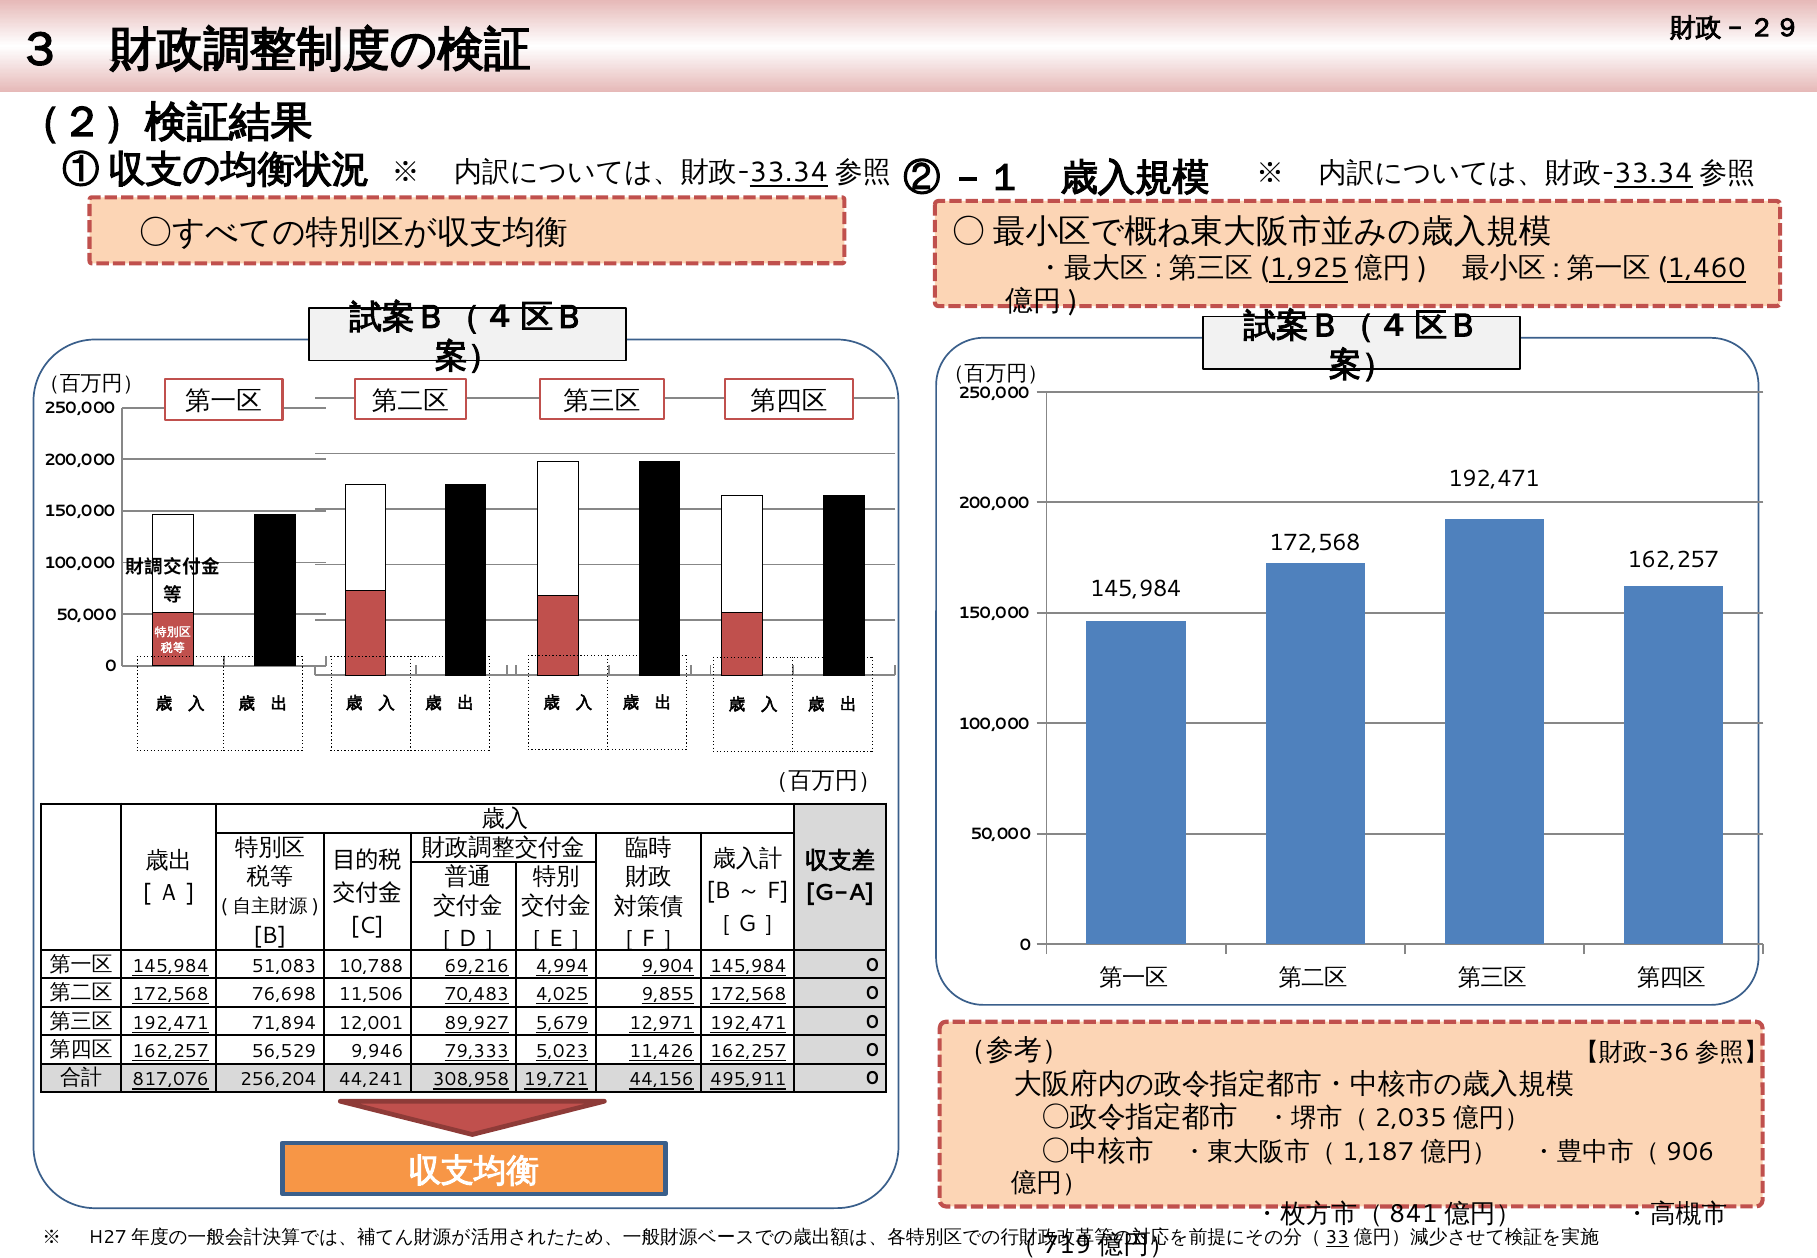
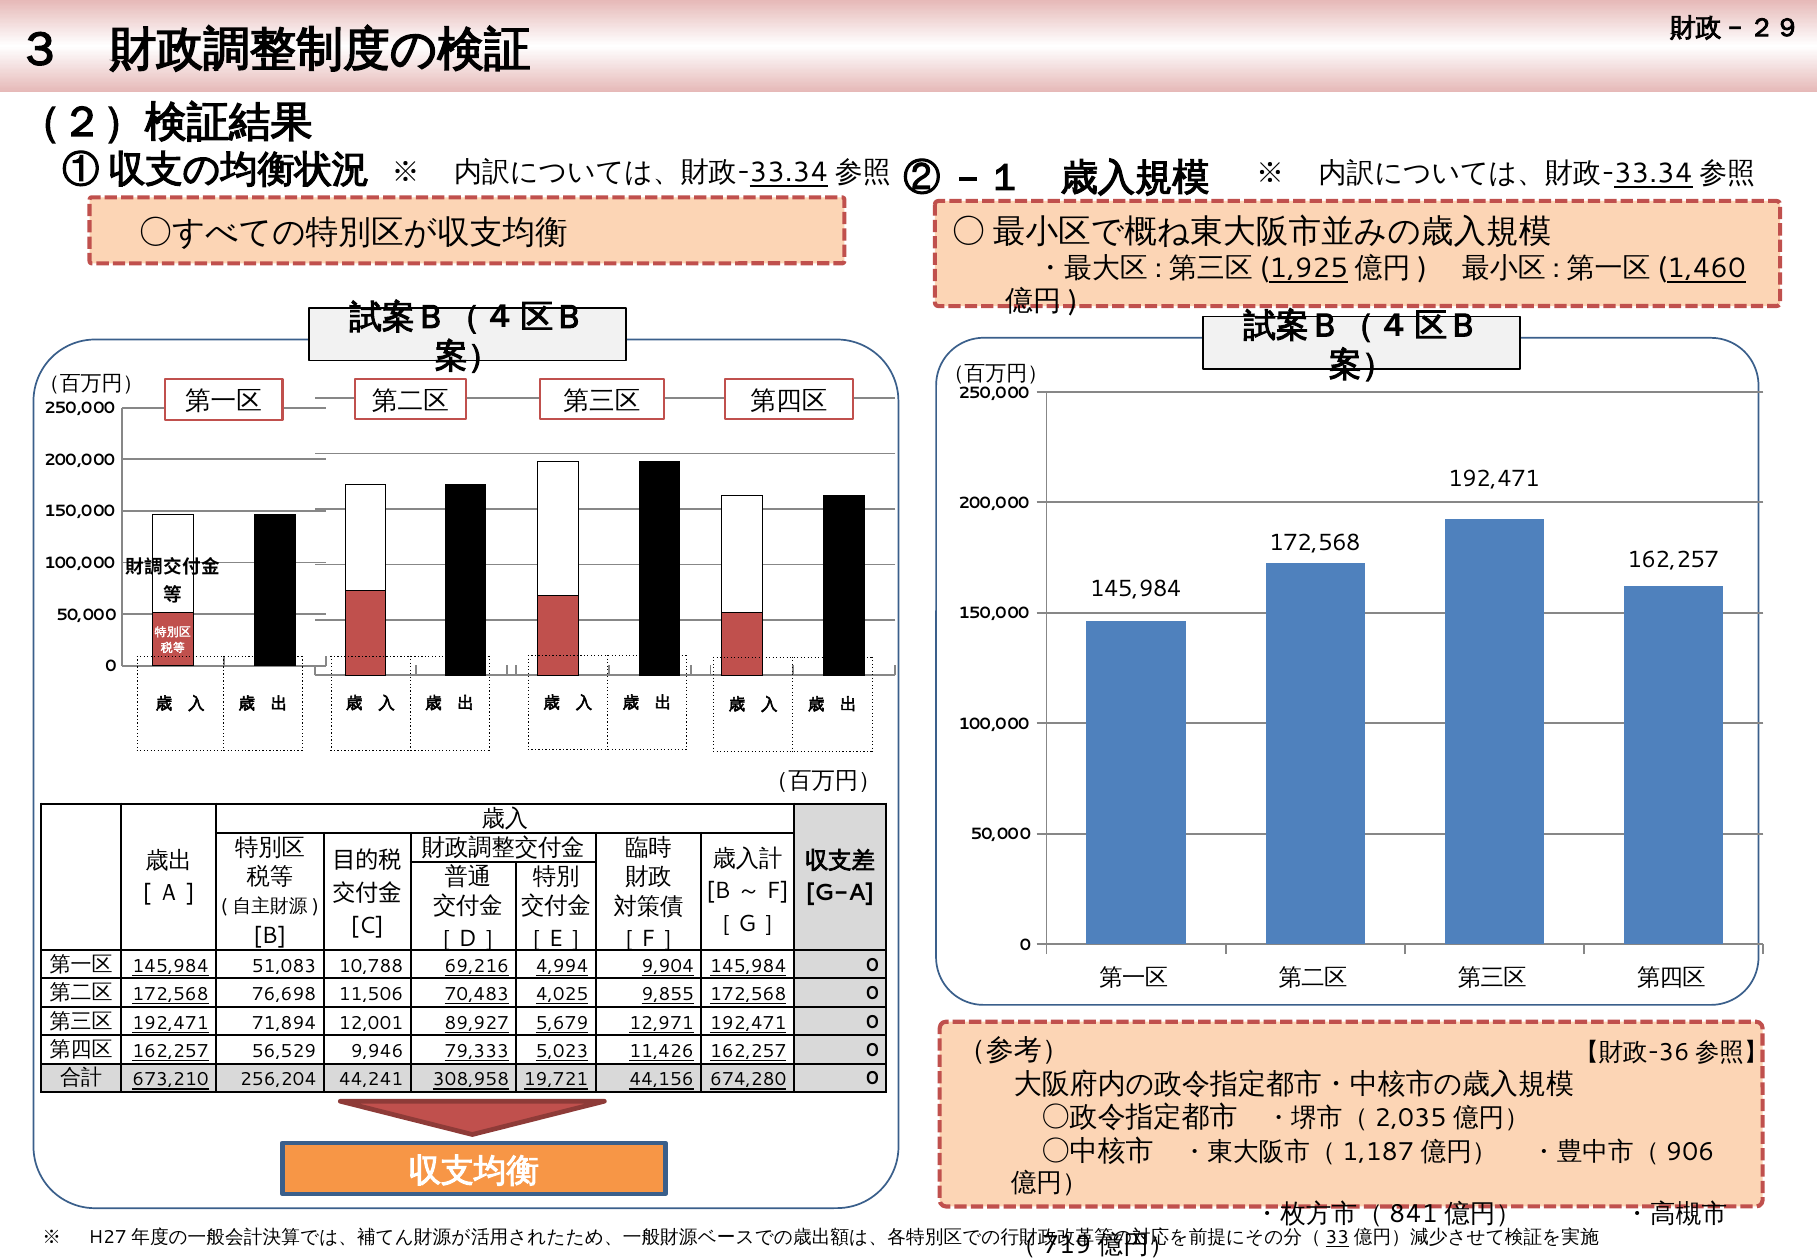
817,076: 817,076 -> 673,210
495,911: 495,911 -> 674,280
